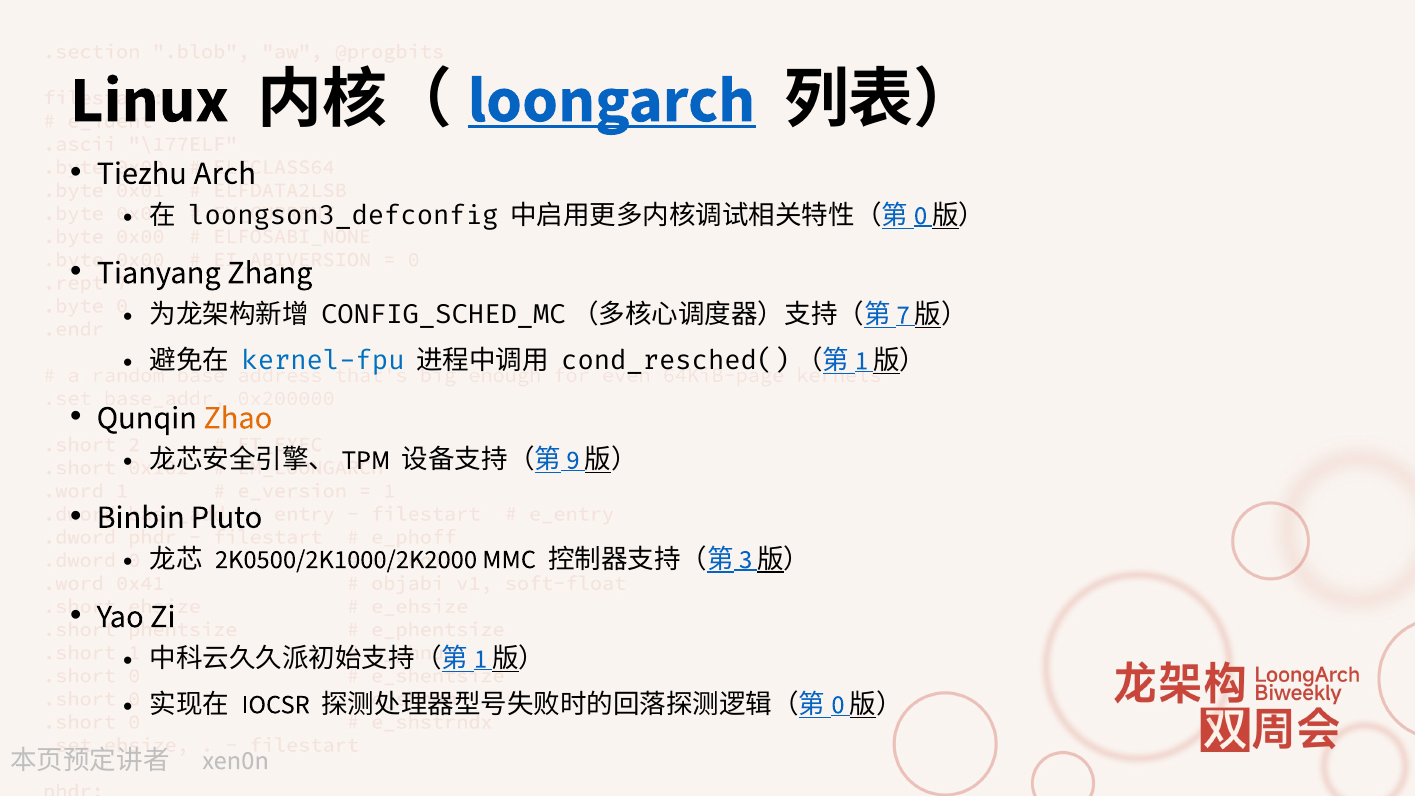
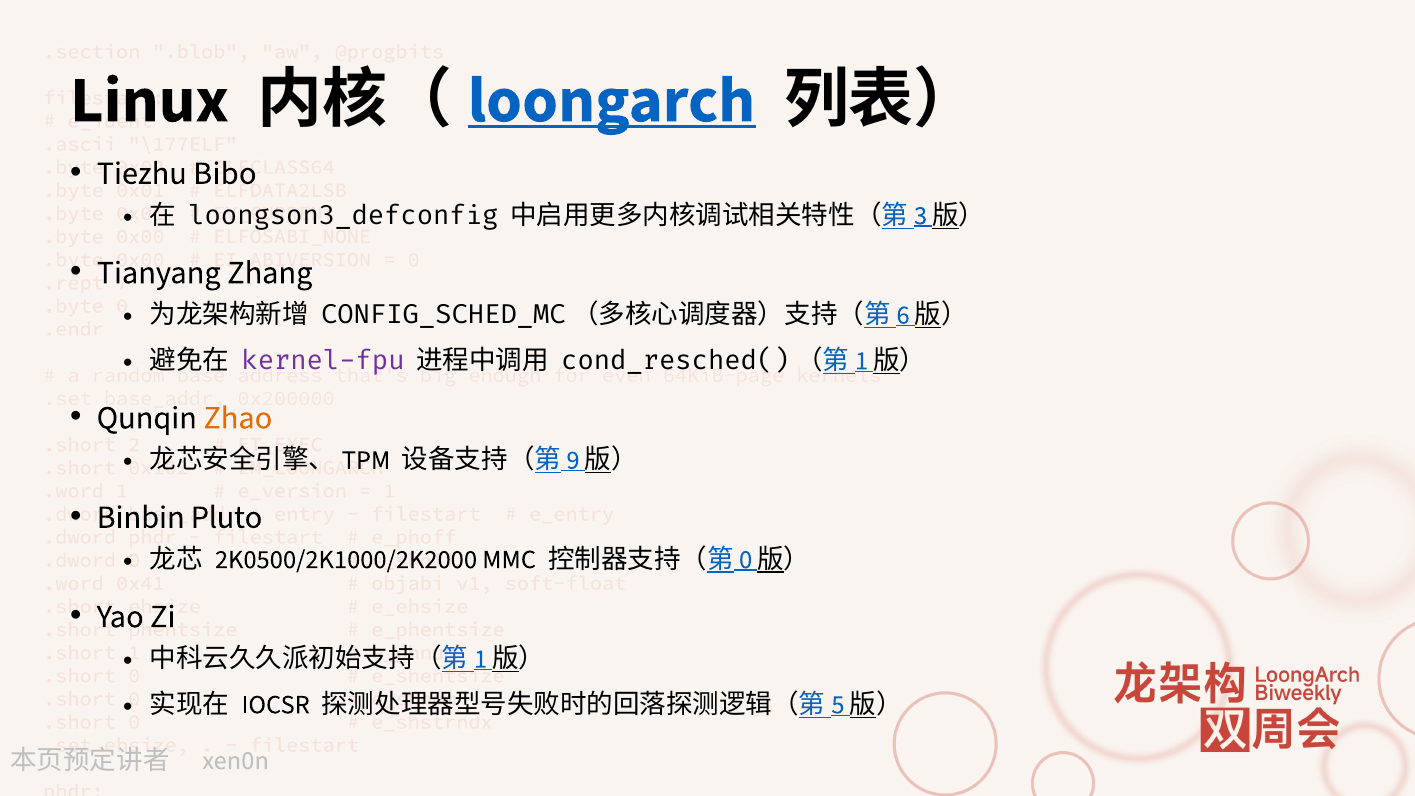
Arch: Arch -> Bibo
0 at (921, 215): 0 -> 3
7: 7 -> 6
kernel-fpu colour: blue -> purple
3: 3 -> 0
0 at (838, 705): 0 -> 5
